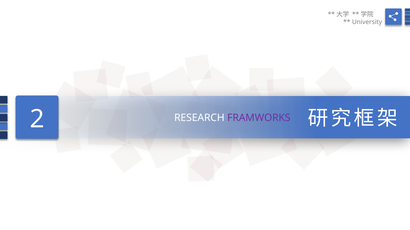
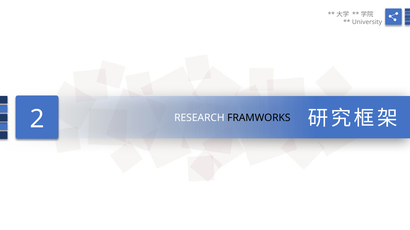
FRAMWORKS colour: purple -> black
